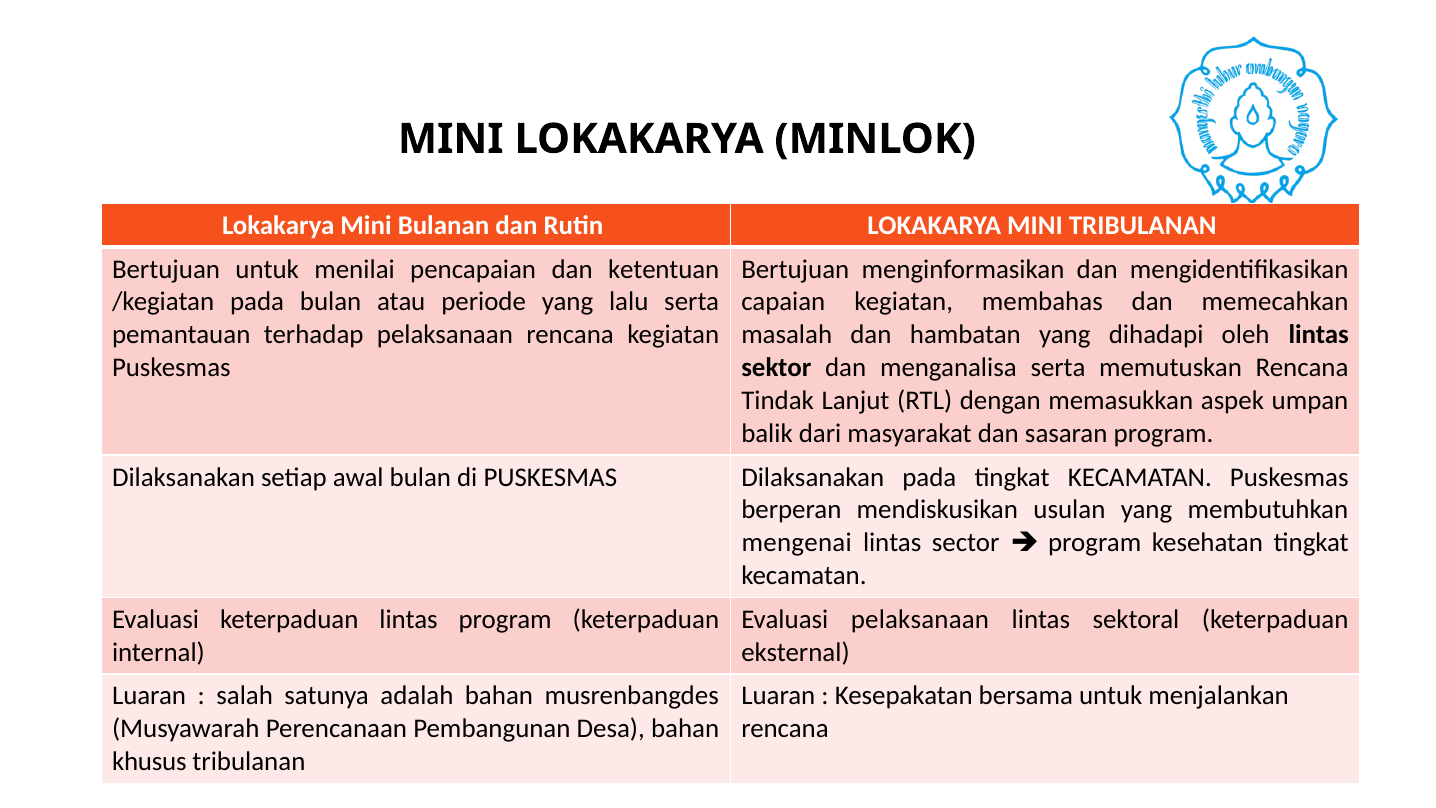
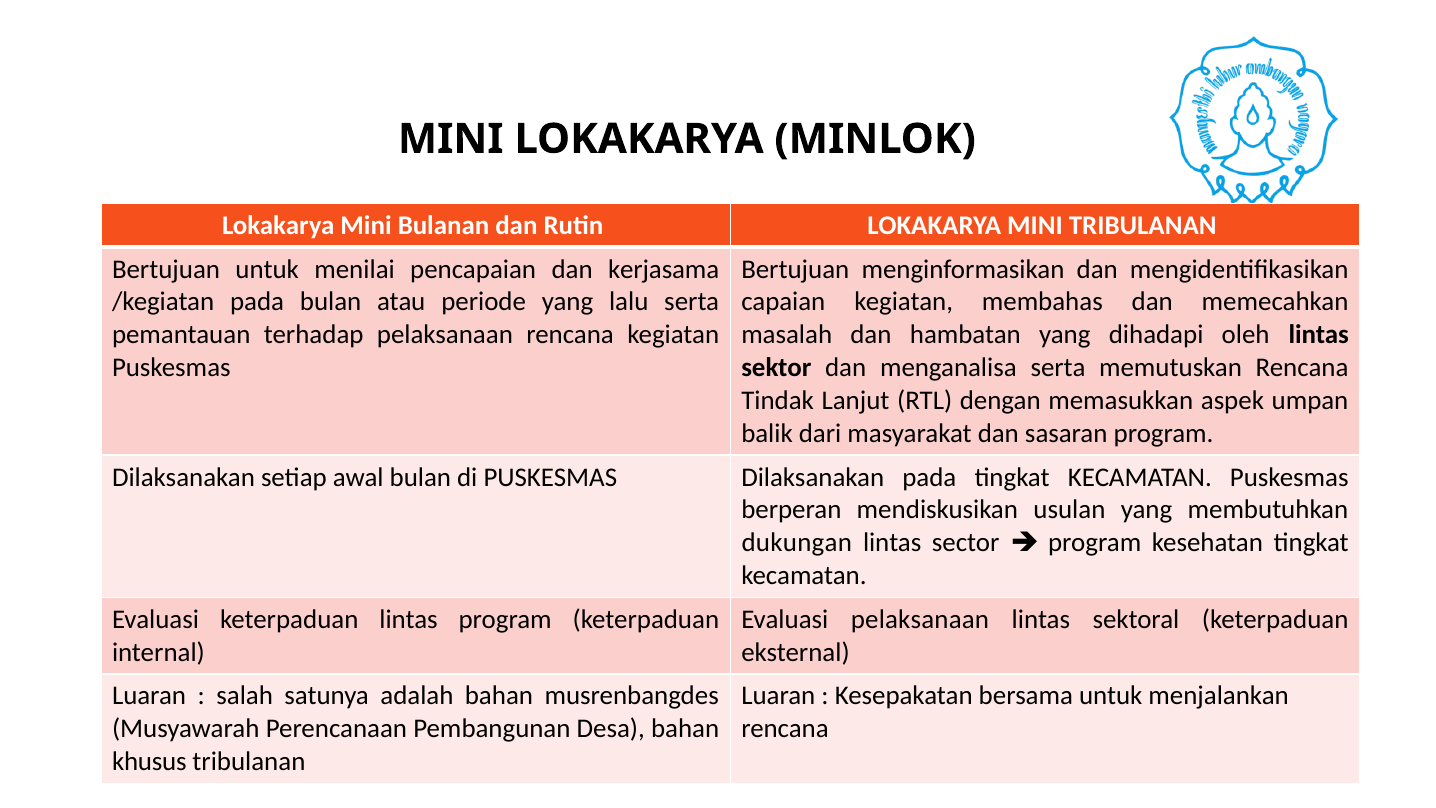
ketentuan: ketentuan -> kerjasama
mengenai: mengenai -> dukungan
